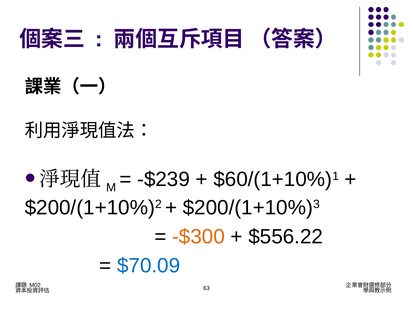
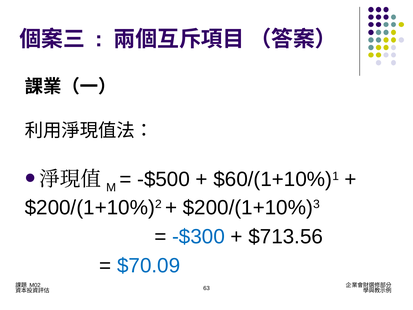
-$239: -$239 -> -$500
-$300 colour: orange -> blue
$556.22: $556.22 -> $713.56
